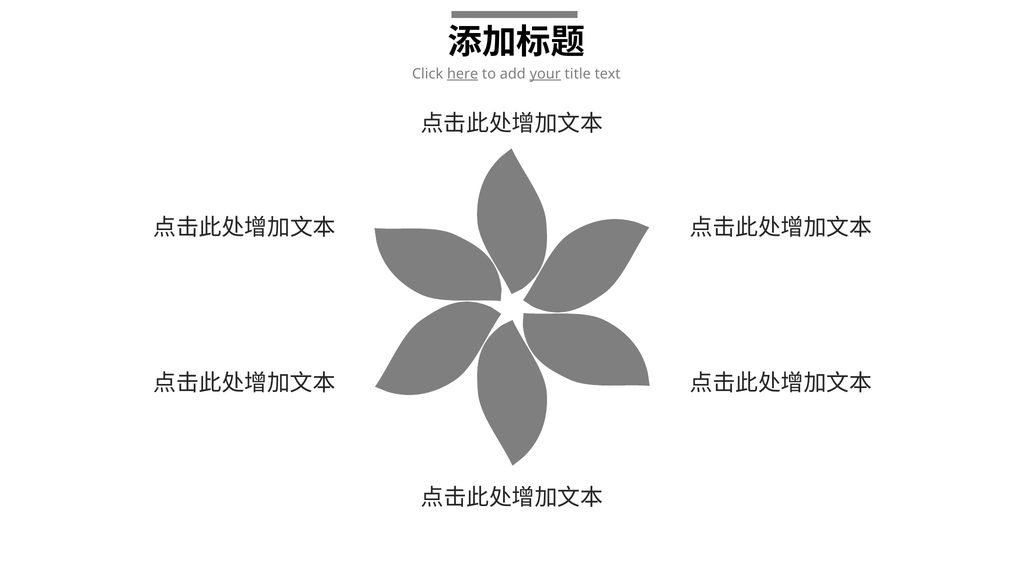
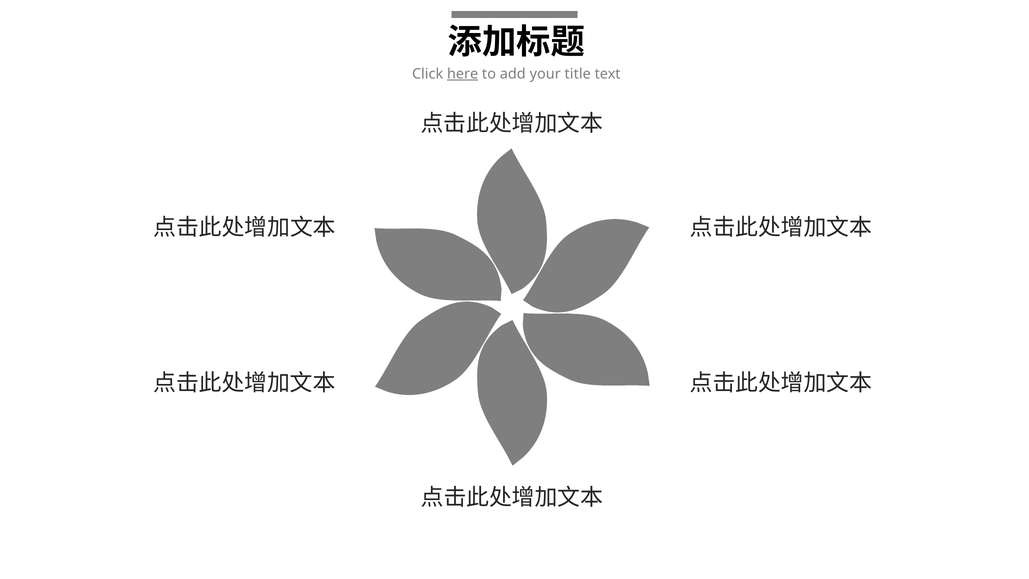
your underline: present -> none
